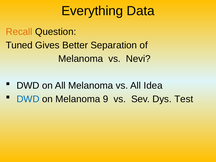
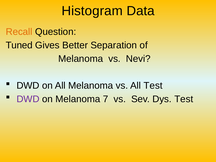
Everything: Everything -> Histogram
All Idea: Idea -> Test
DWD at (28, 99) colour: blue -> purple
9: 9 -> 7
